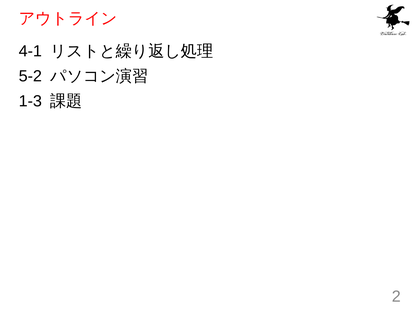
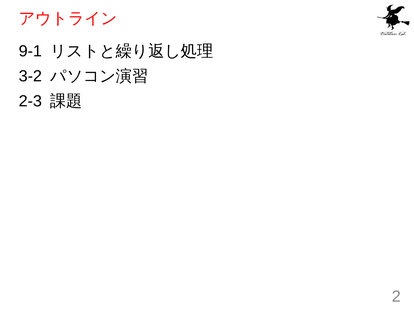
4-1: 4-1 -> 9-1
5-2: 5-2 -> 3-2
1-3: 1-3 -> 2-3
